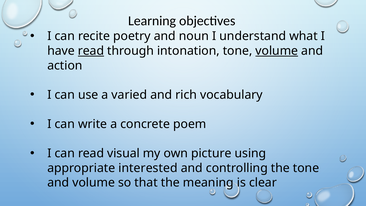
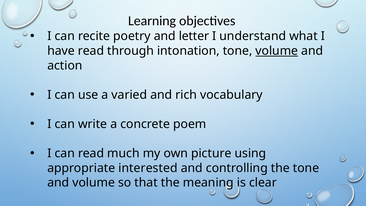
noun: noun -> letter
read at (91, 51) underline: present -> none
visual: visual -> much
